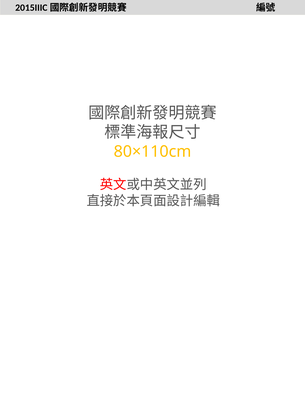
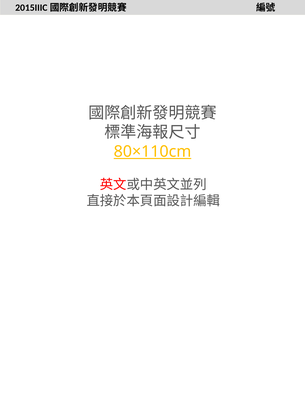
80×110cm underline: none -> present
